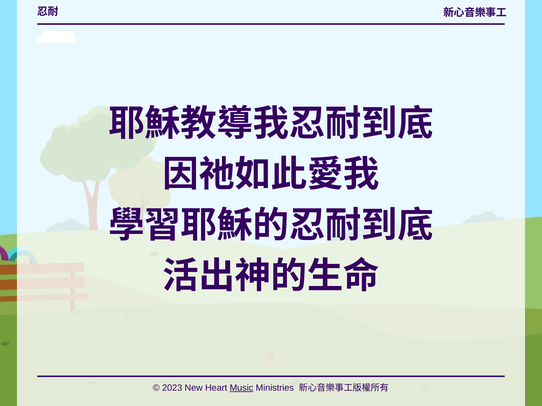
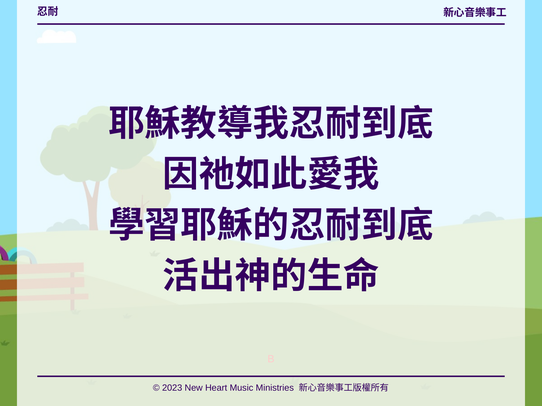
Music underline: present -> none
